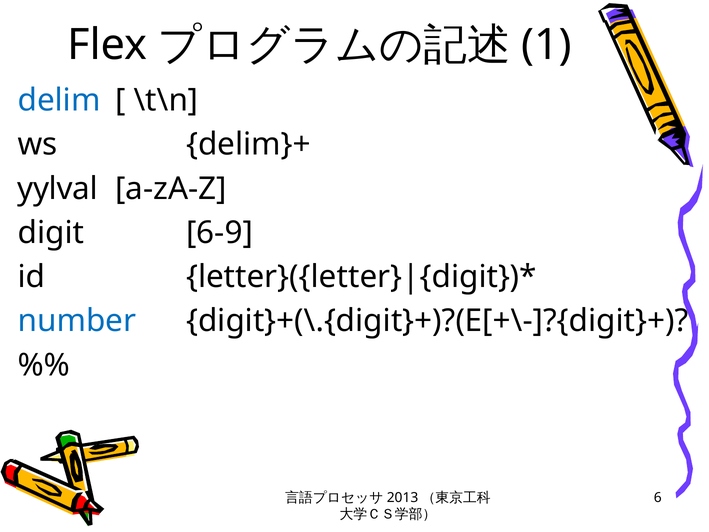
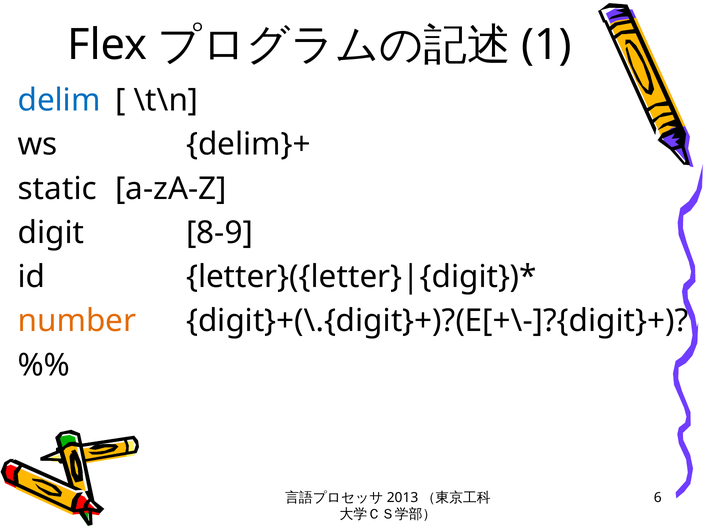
yylval: yylval -> static
6-9: 6-9 -> 8-9
number colour: blue -> orange
